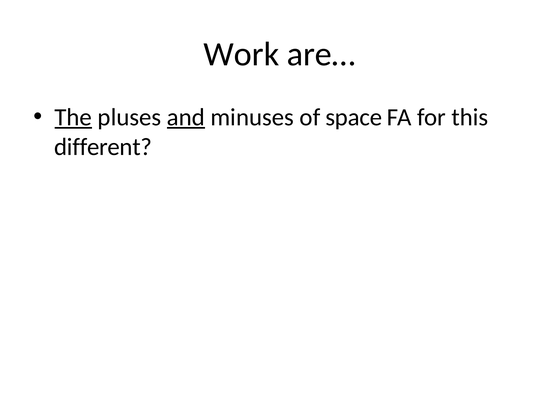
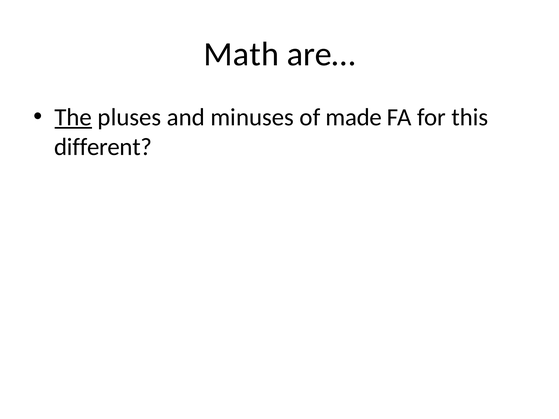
Work: Work -> Math
and underline: present -> none
space: space -> made
